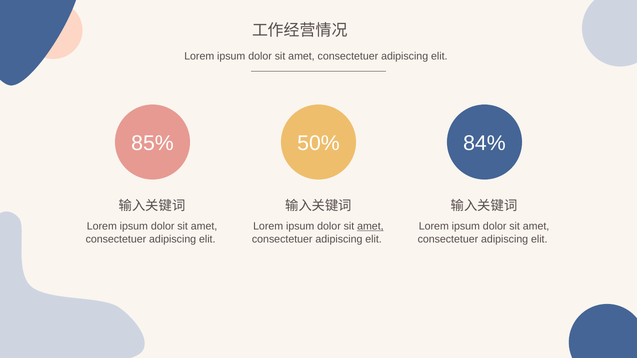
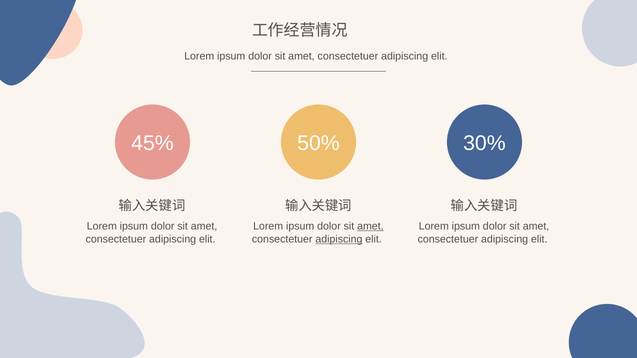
85%: 85% -> 45%
84%: 84% -> 30%
adipiscing at (339, 239) underline: none -> present
